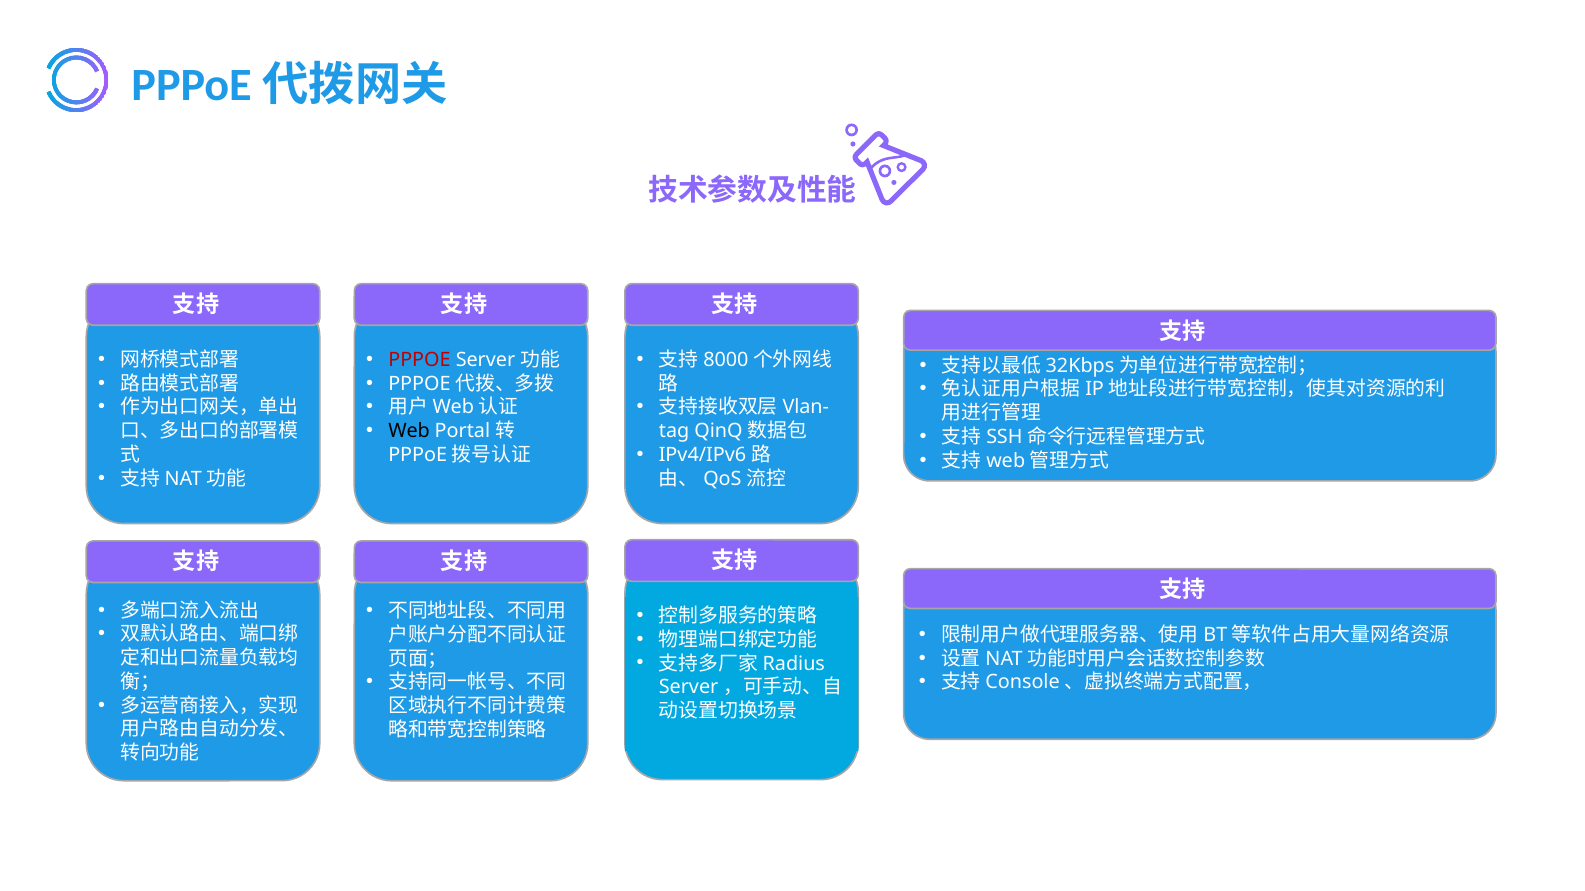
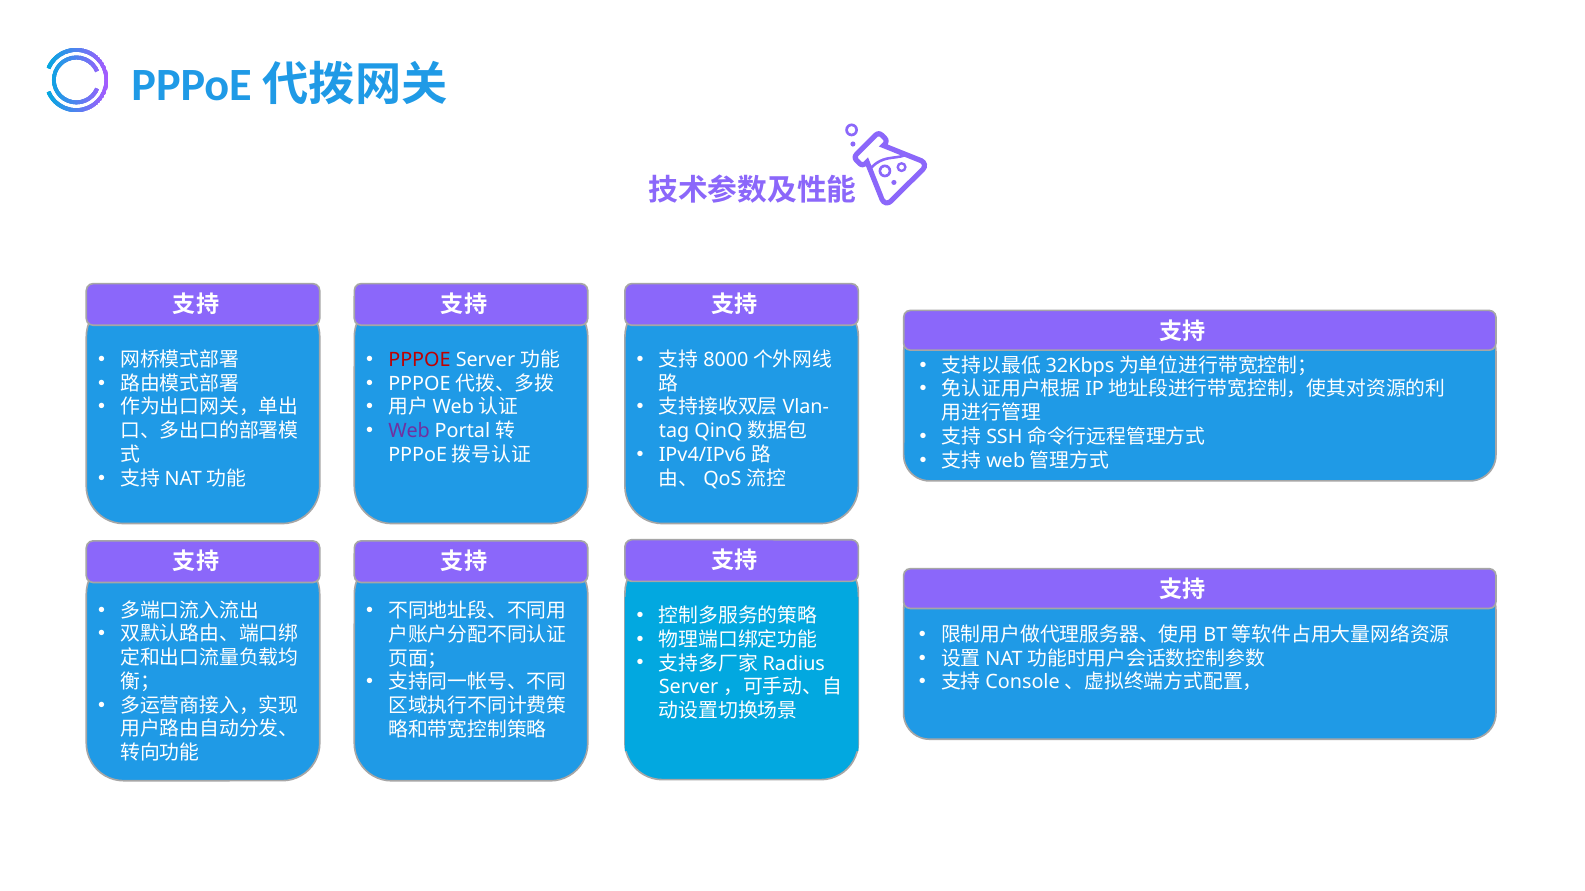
Web colour: black -> purple
